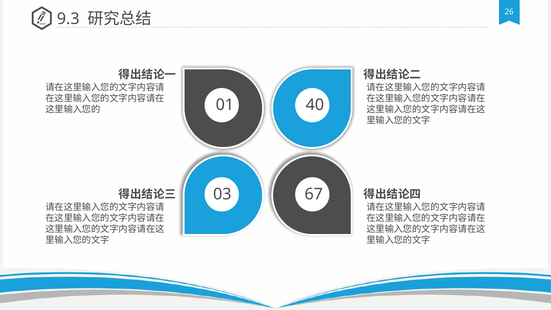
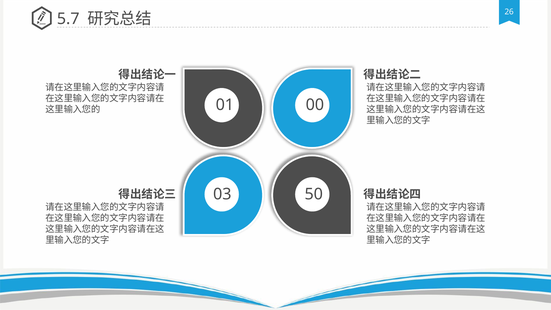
9.3: 9.3 -> 5.7
40: 40 -> 00
67: 67 -> 50
